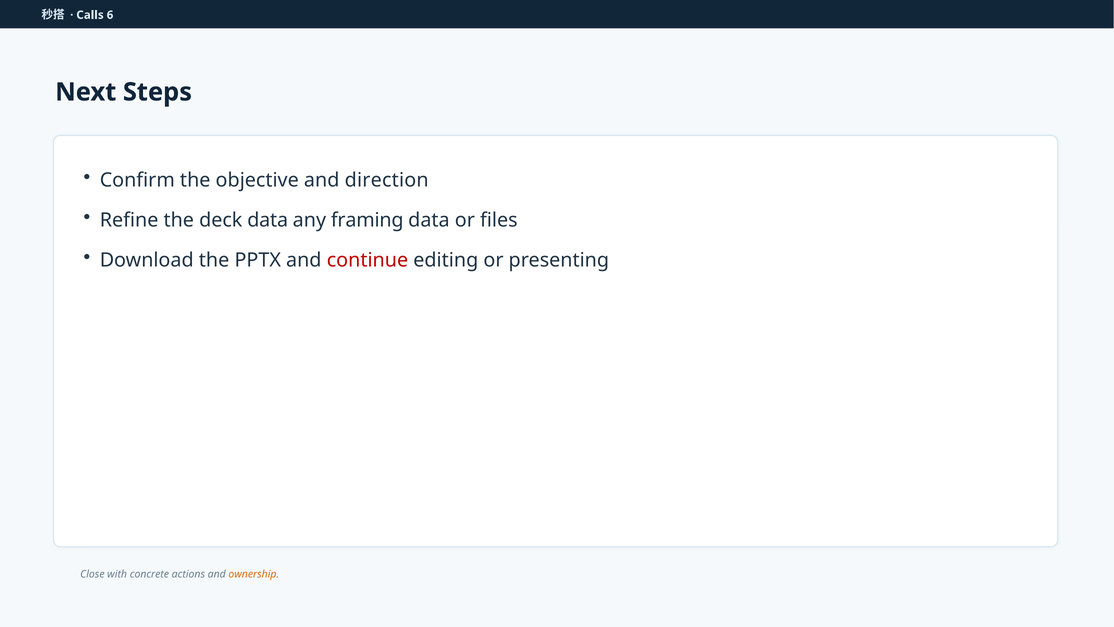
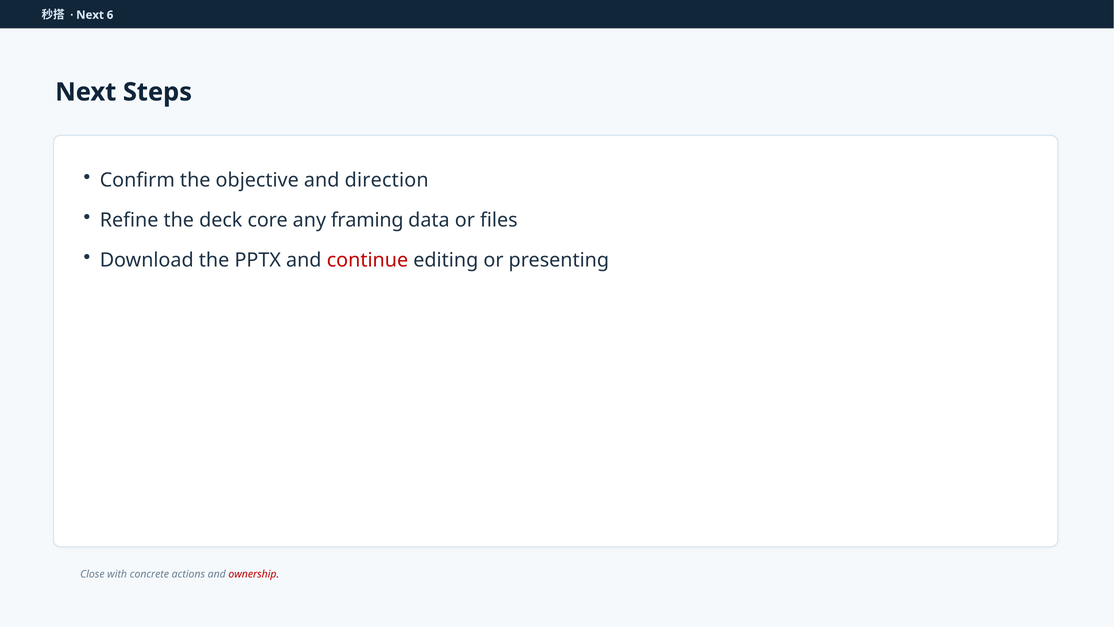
Calls at (90, 15): Calls -> Next
deck data: data -> core
ownership colour: orange -> red
